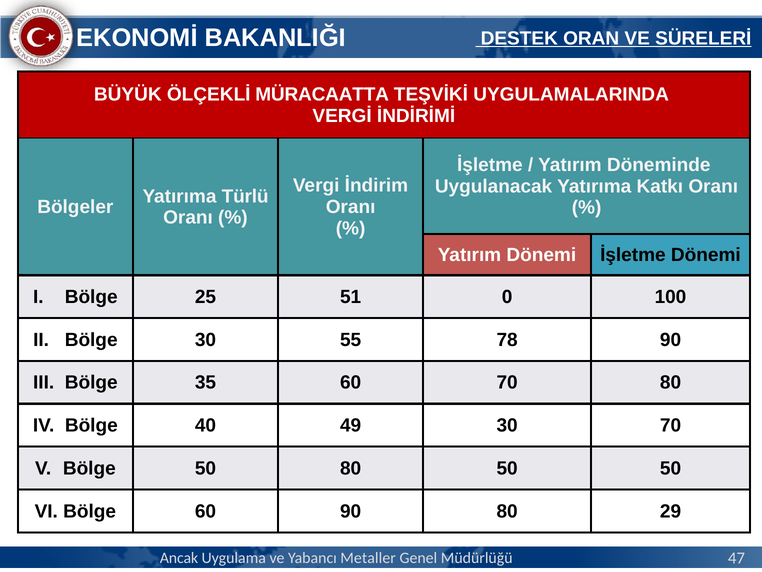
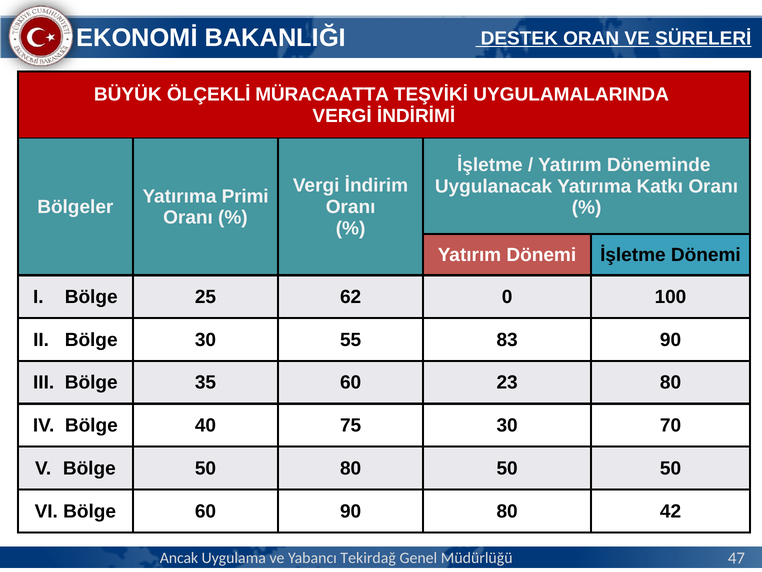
Türlü: Türlü -> Primi
51: 51 -> 62
78: 78 -> 83
60 70: 70 -> 23
49: 49 -> 75
29: 29 -> 42
Metaller: Metaller -> Tekirdağ
